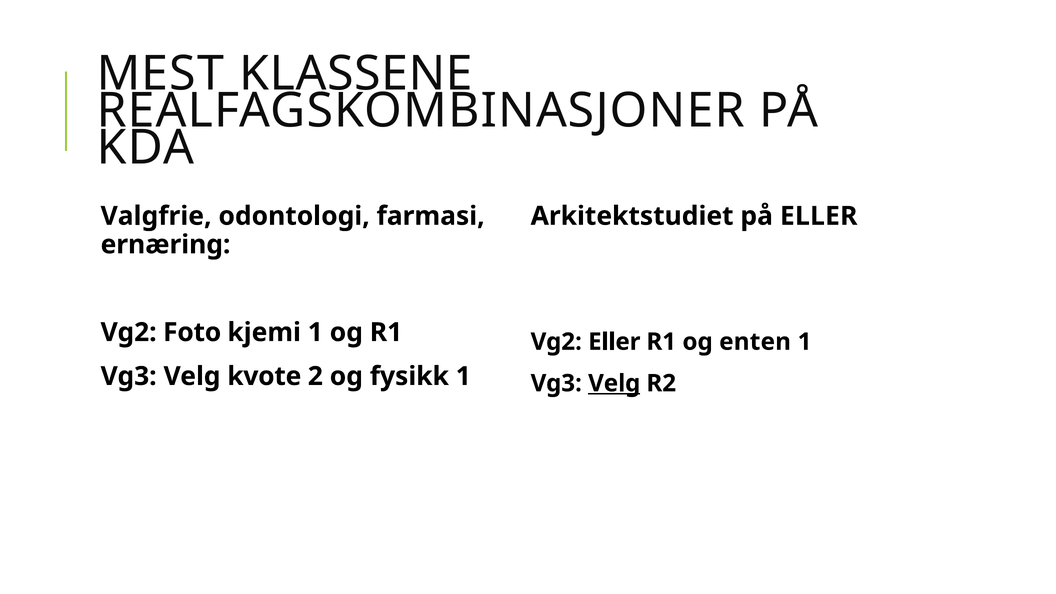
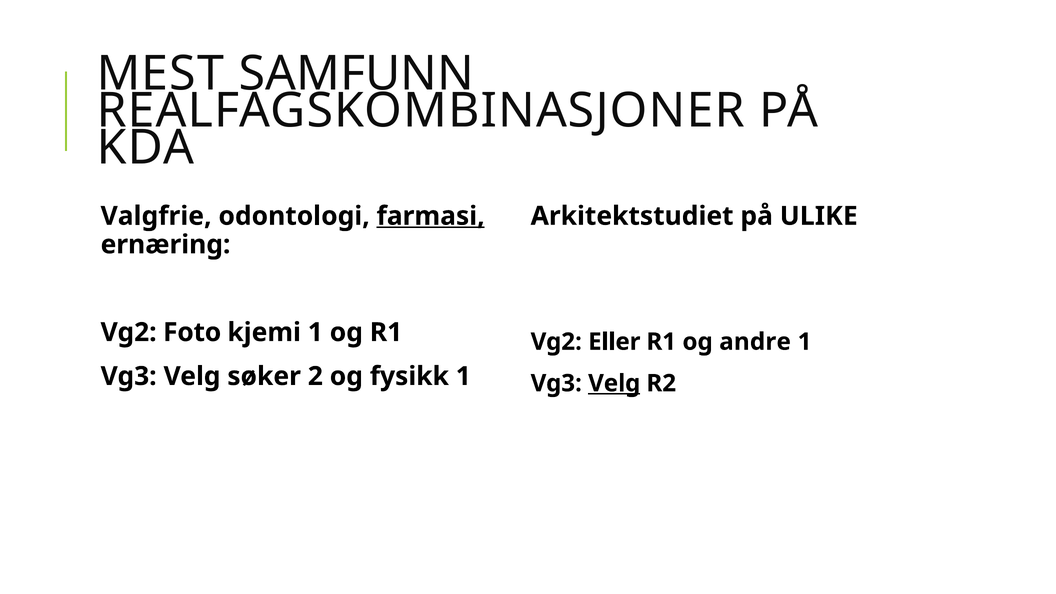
KLASSENE: KLASSENE -> SAMFUNN
farmasi underline: none -> present
på ELLER: ELLER -> ULIKE
enten: enten -> andre
kvote: kvote -> søker
